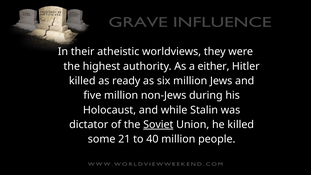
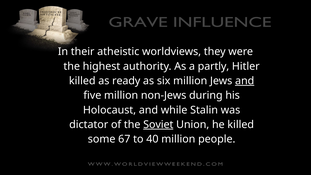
either: either -> partly
and at (245, 81) underline: none -> present
21: 21 -> 67
